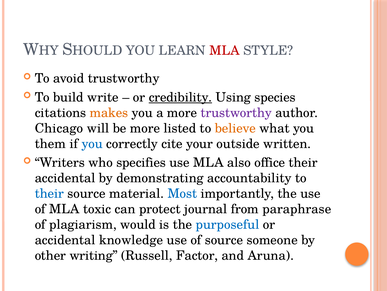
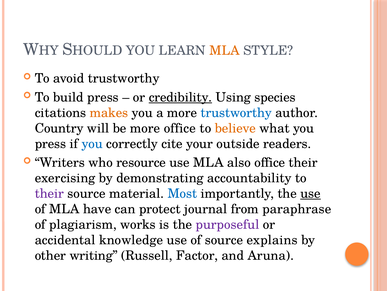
MLA at (224, 51) colour: red -> orange
build write: write -> press
trustworthy at (236, 112) colour: purple -> blue
Chicago: Chicago -> Country
more listed: listed -> office
them at (50, 143): them -> press
written: written -> readers
specifies: specifies -> resource
accidental at (65, 178): accidental -> exercising
their at (49, 193) colour: blue -> purple
use at (311, 193) underline: none -> present
toxic: toxic -> have
would: would -> works
purposeful colour: blue -> purple
someone: someone -> explains
